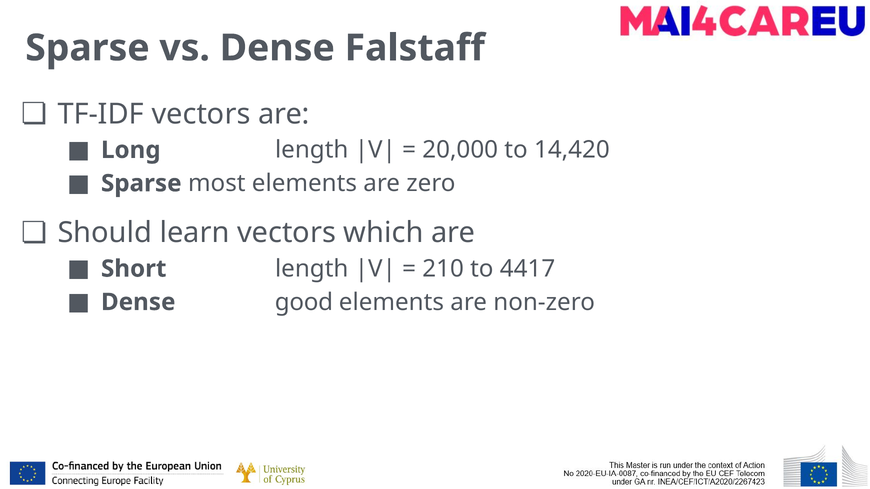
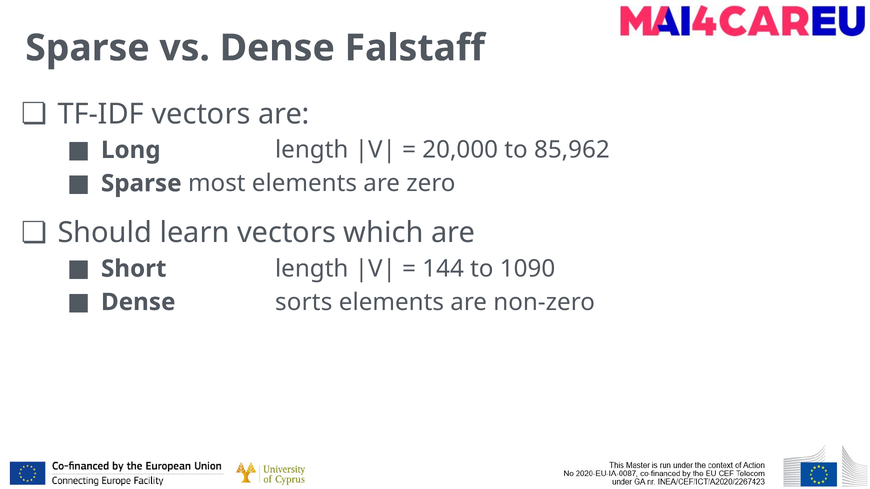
14,420: 14,420 -> 85,962
210: 210 -> 144
4417: 4417 -> 1090
good: good -> sorts
